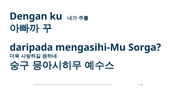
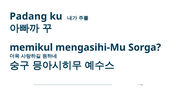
Dengan: Dengan -> Padang
daripada: daripada -> memikul
